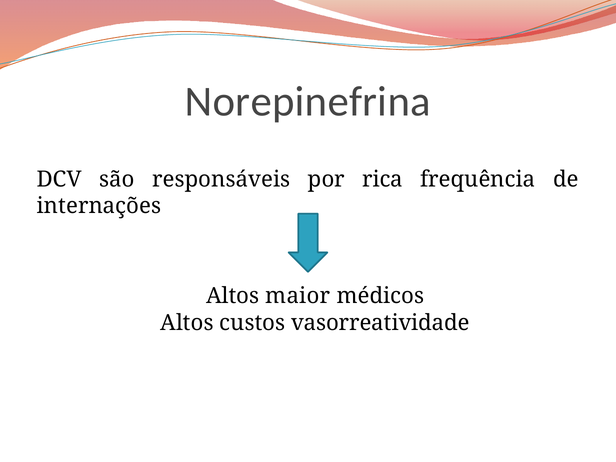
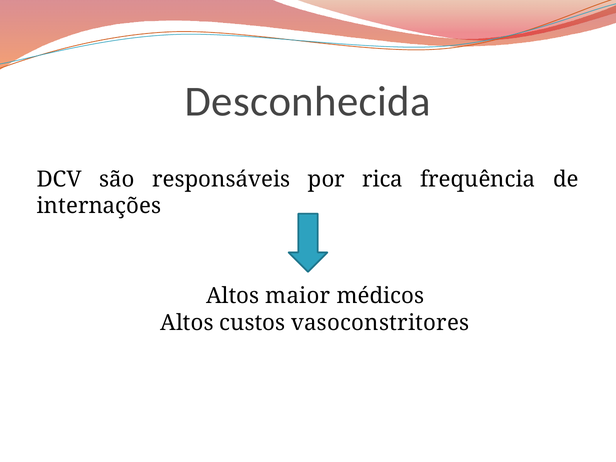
Norepinefrina: Norepinefrina -> Desconhecida
vasorreatividade: vasorreatividade -> vasoconstritores
